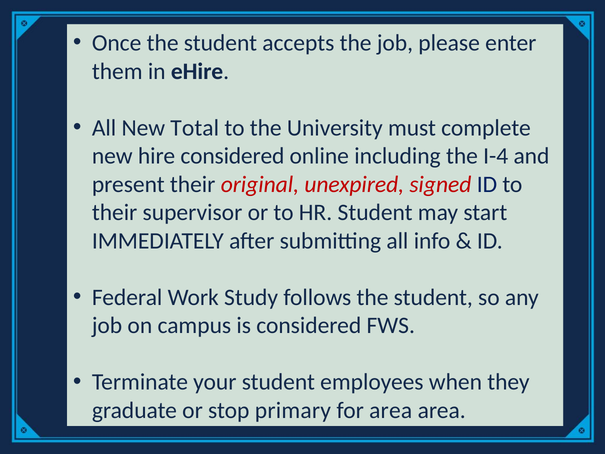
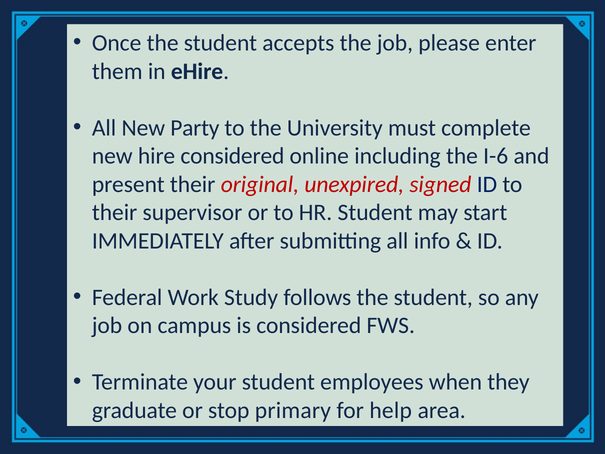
Total: Total -> Party
I-4: I-4 -> I-6
for area: area -> help
